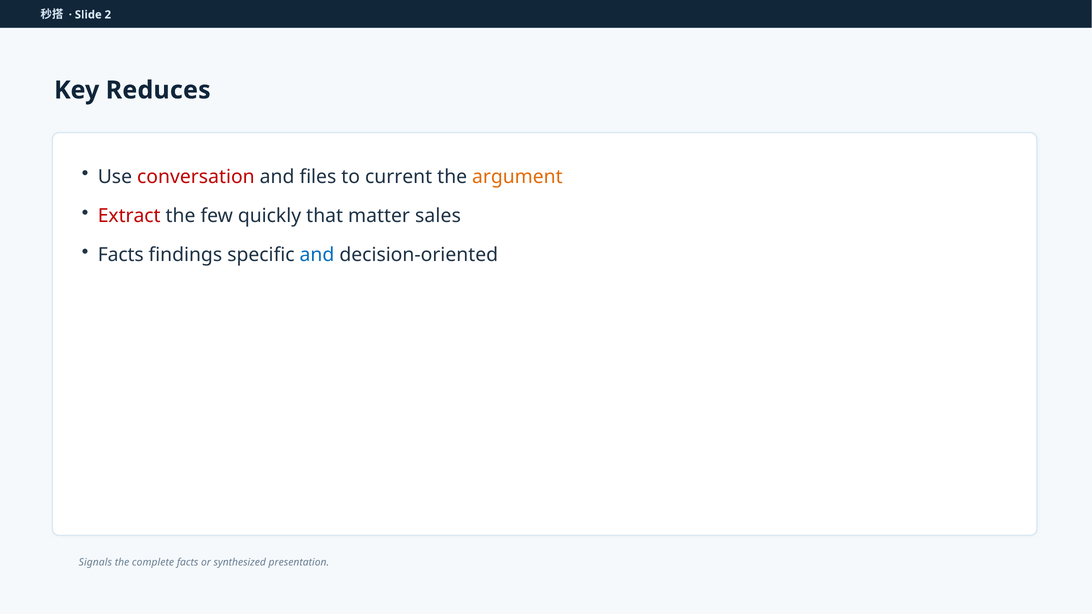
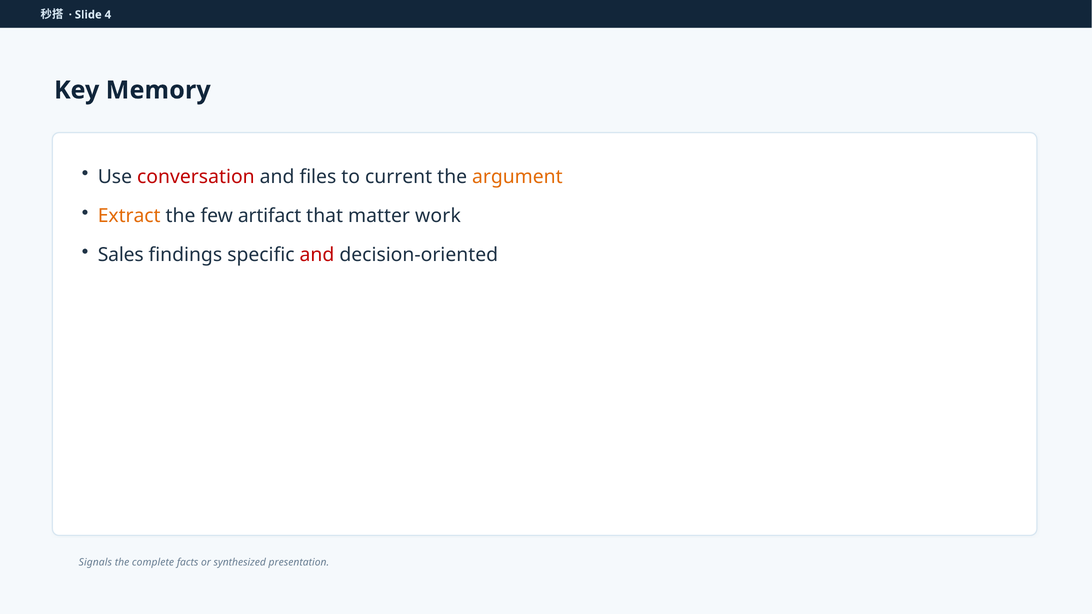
2: 2 -> 4
Reduces: Reduces -> Memory
Extract colour: red -> orange
quickly: quickly -> artifact
sales: sales -> work
Facts at (121, 255): Facts -> Sales
and at (317, 255) colour: blue -> red
